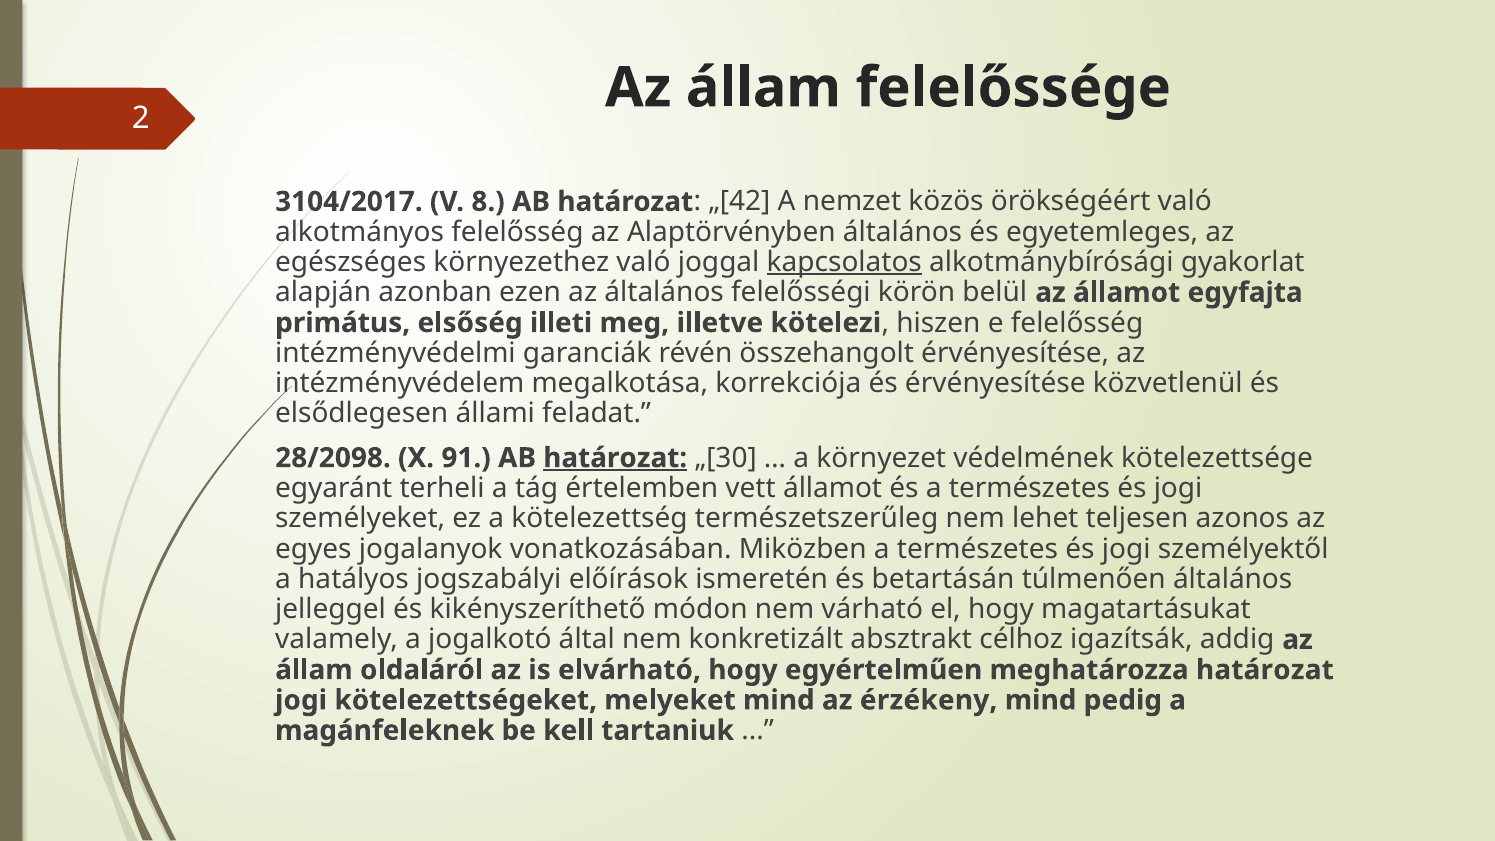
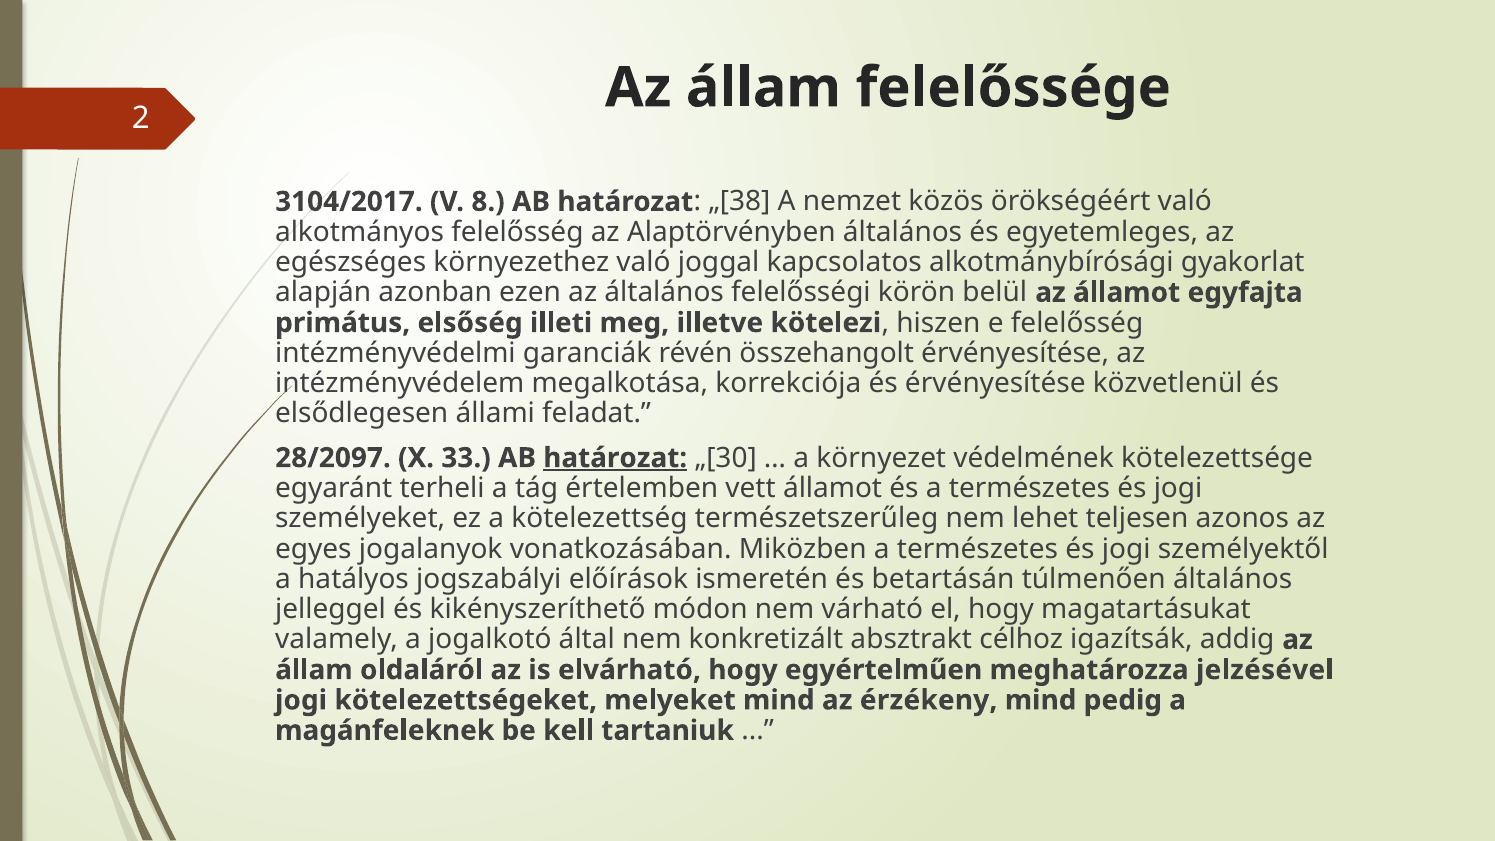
„[42: „[42 -> „[38
kapcsolatos underline: present -> none
28/2098: 28/2098 -> 28/2097
91: 91 -> 33
meghatározza határozat: határozat -> jelzésével
